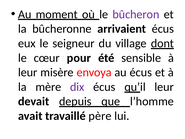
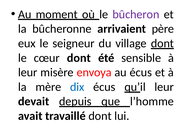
arrivaient écus: écus -> père
cœur pour: pour -> dont
dix colour: purple -> blue
travaillé père: père -> dont
